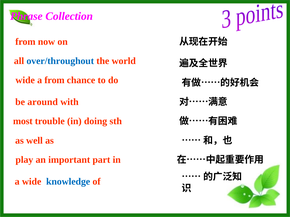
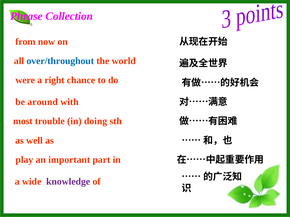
wide at (25, 80): wide -> were
a from: from -> right
knowledge colour: blue -> purple
